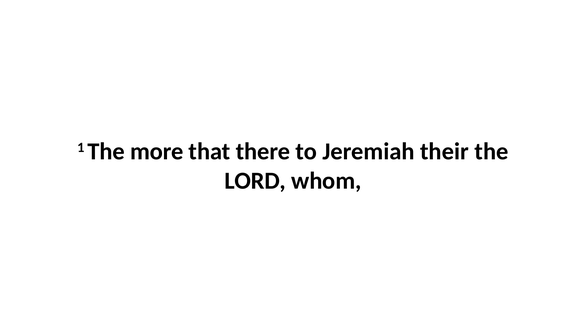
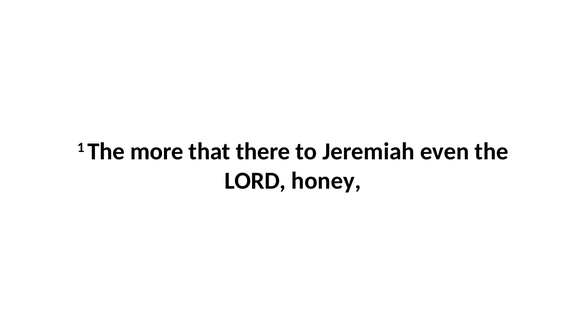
their: their -> even
whom: whom -> honey
